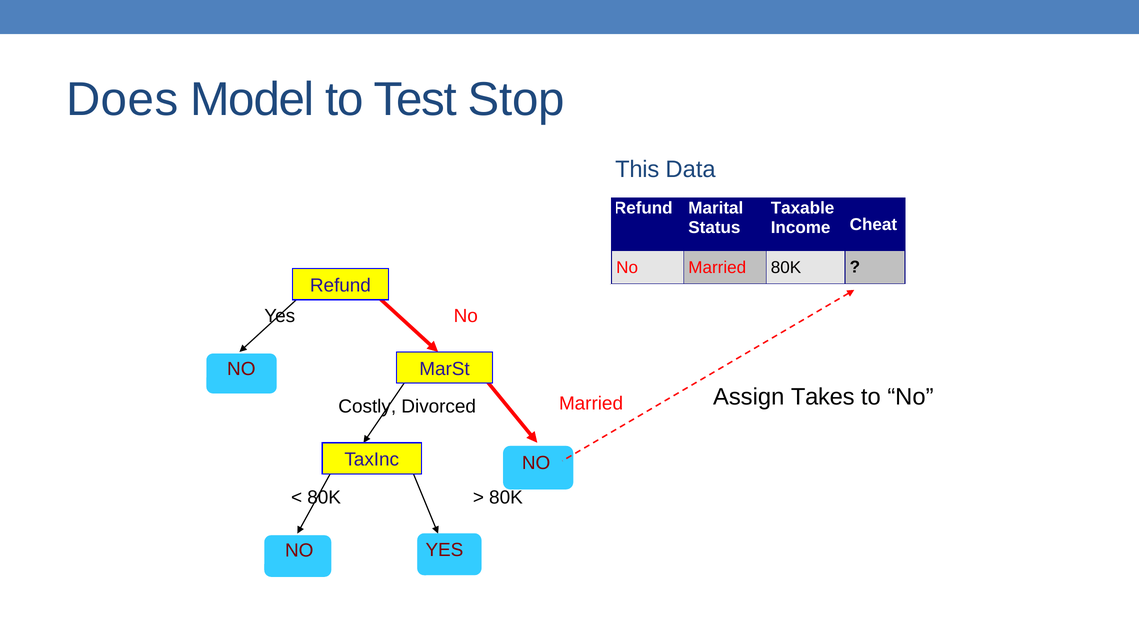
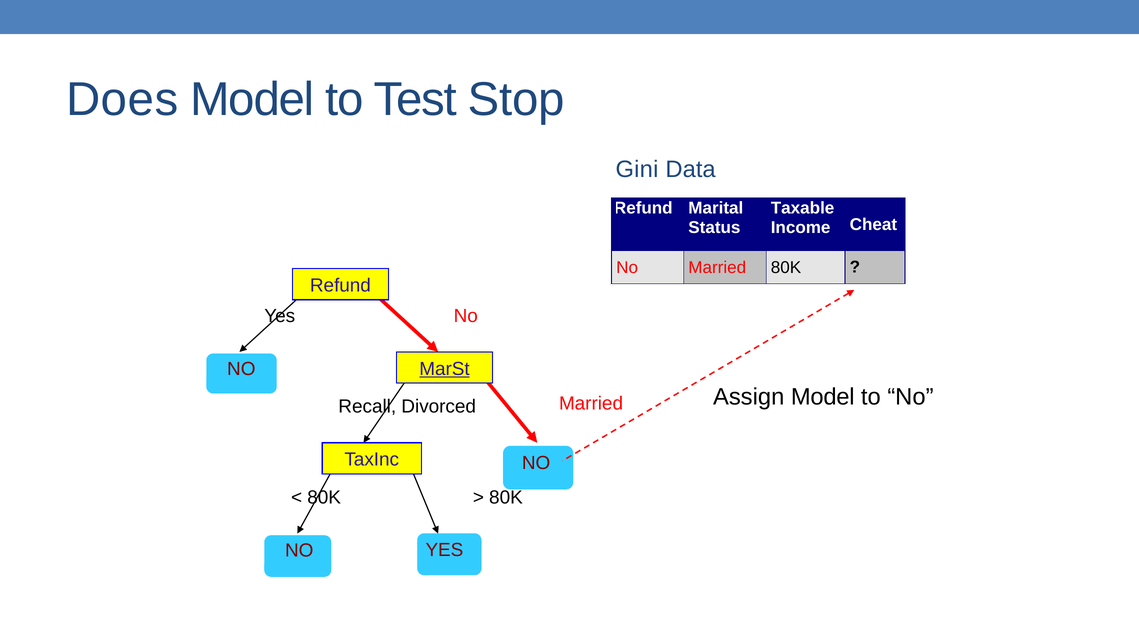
This: This -> Gini
MarSt underline: none -> present
Assign Takes: Takes -> Model
Costly: Costly -> Recall
